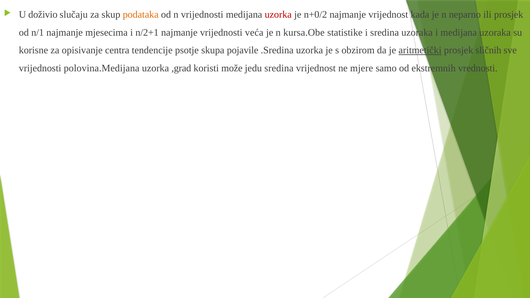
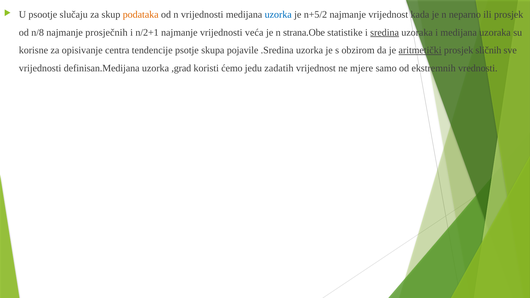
doživio: doživio -> psootje
uzorka at (278, 15) colour: red -> blue
n+0/2: n+0/2 -> n+5/2
n/1: n/1 -> n/8
mjesecima: mjesecima -> prosječnih
kursa.Obe: kursa.Obe -> strana.Obe
sredina at (385, 32) underline: none -> present
polovina.Medijana: polovina.Medijana -> definisan.Medijana
može: može -> ćemo
jedu sredina: sredina -> zadatih
